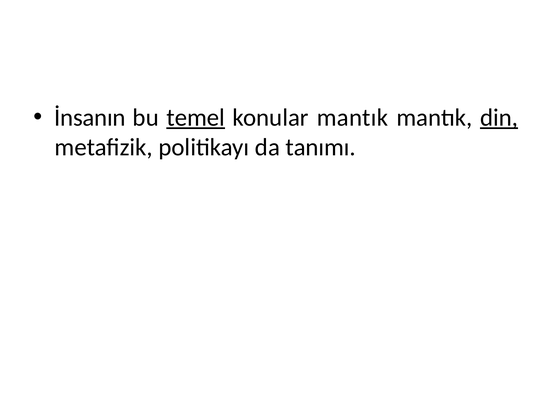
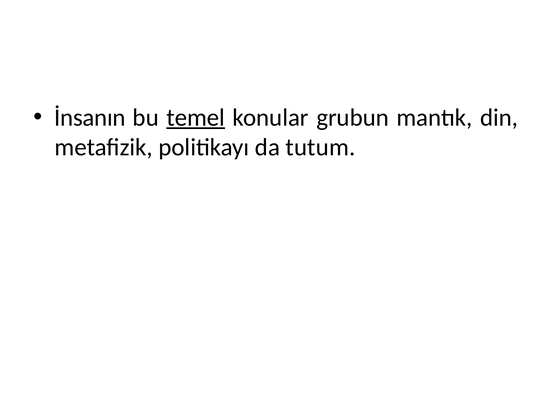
konular mantık: mantık -> grubun
din underline: present -> none
tanımı: tanımı -> tutum
